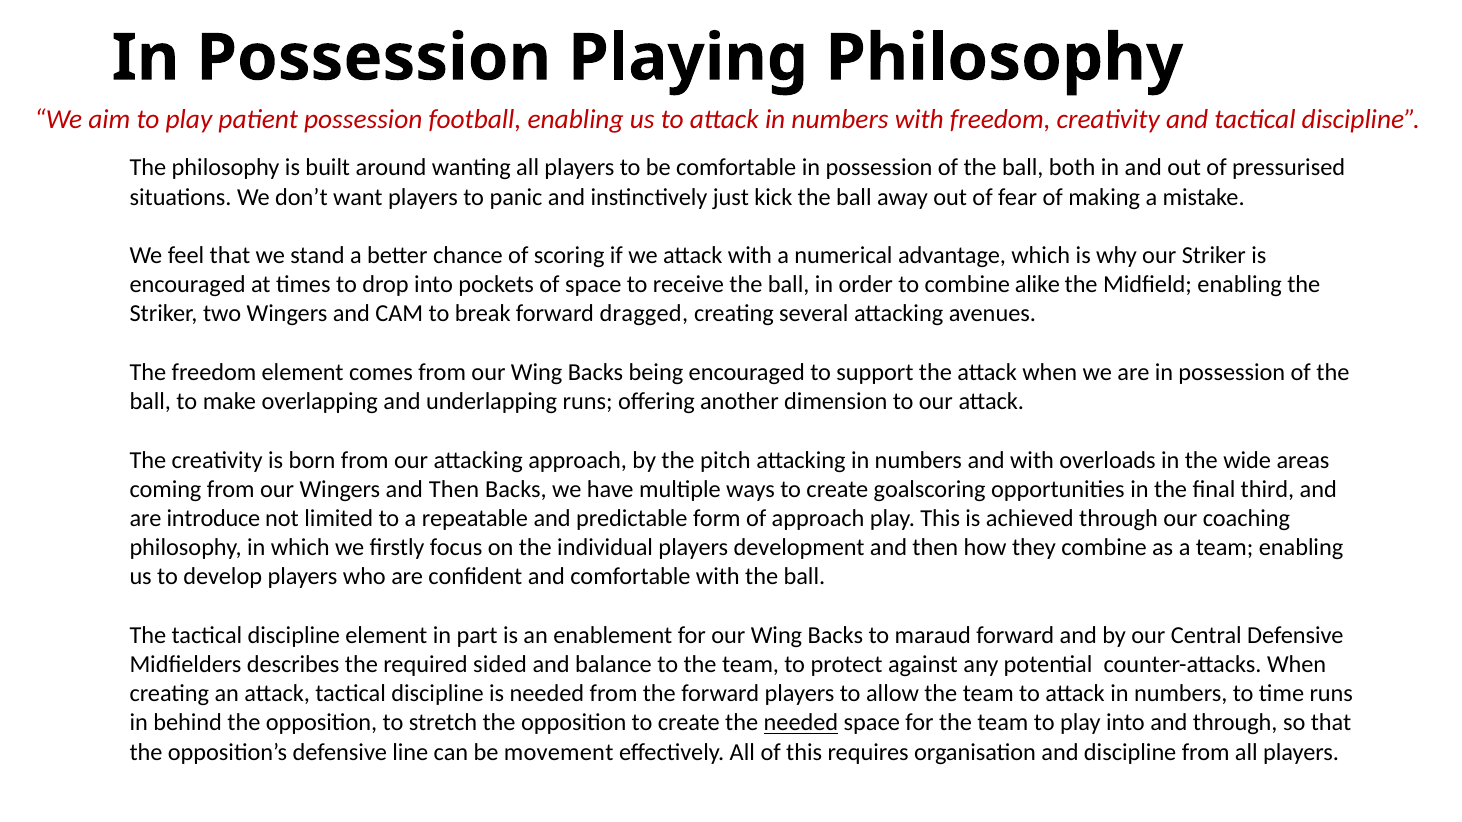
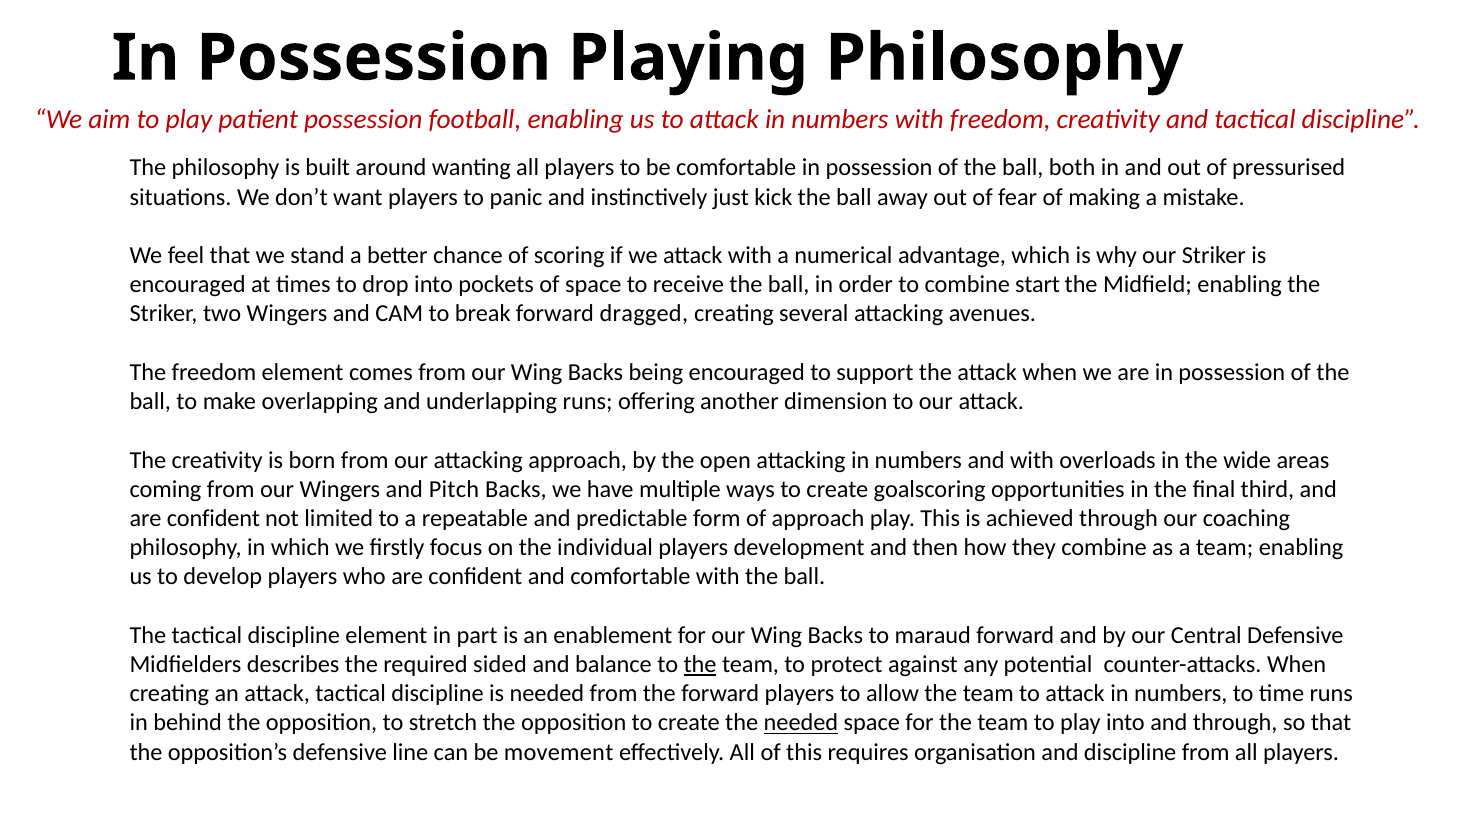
alike: alike -> start
pitch: pitch -> open
Wingers and Then: Then -> Pitch
introduce at (213, 519): introduce -> confident
the at (700, 665) underline: none -> present
